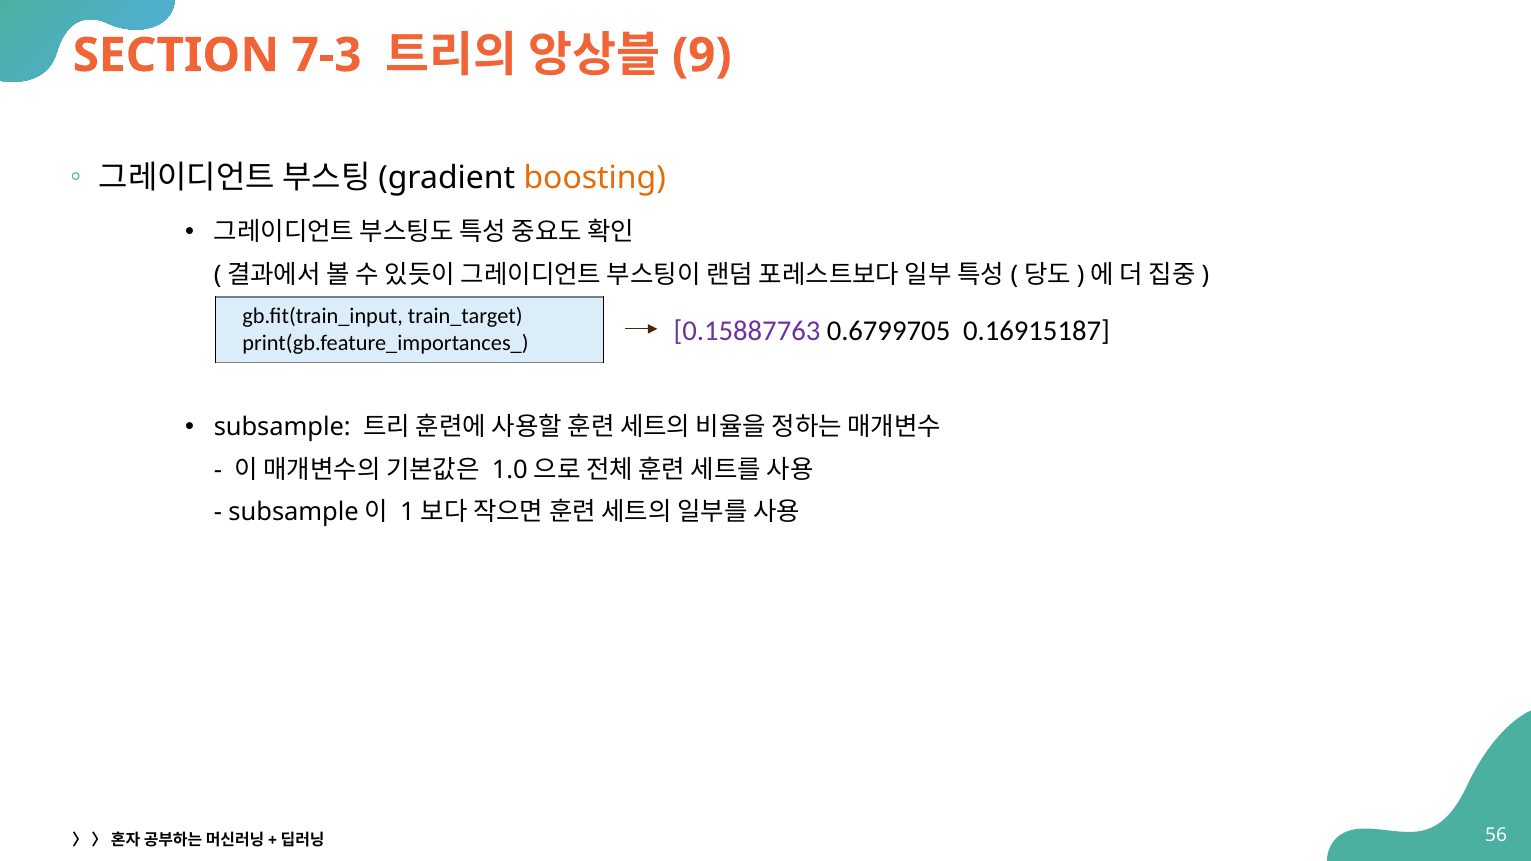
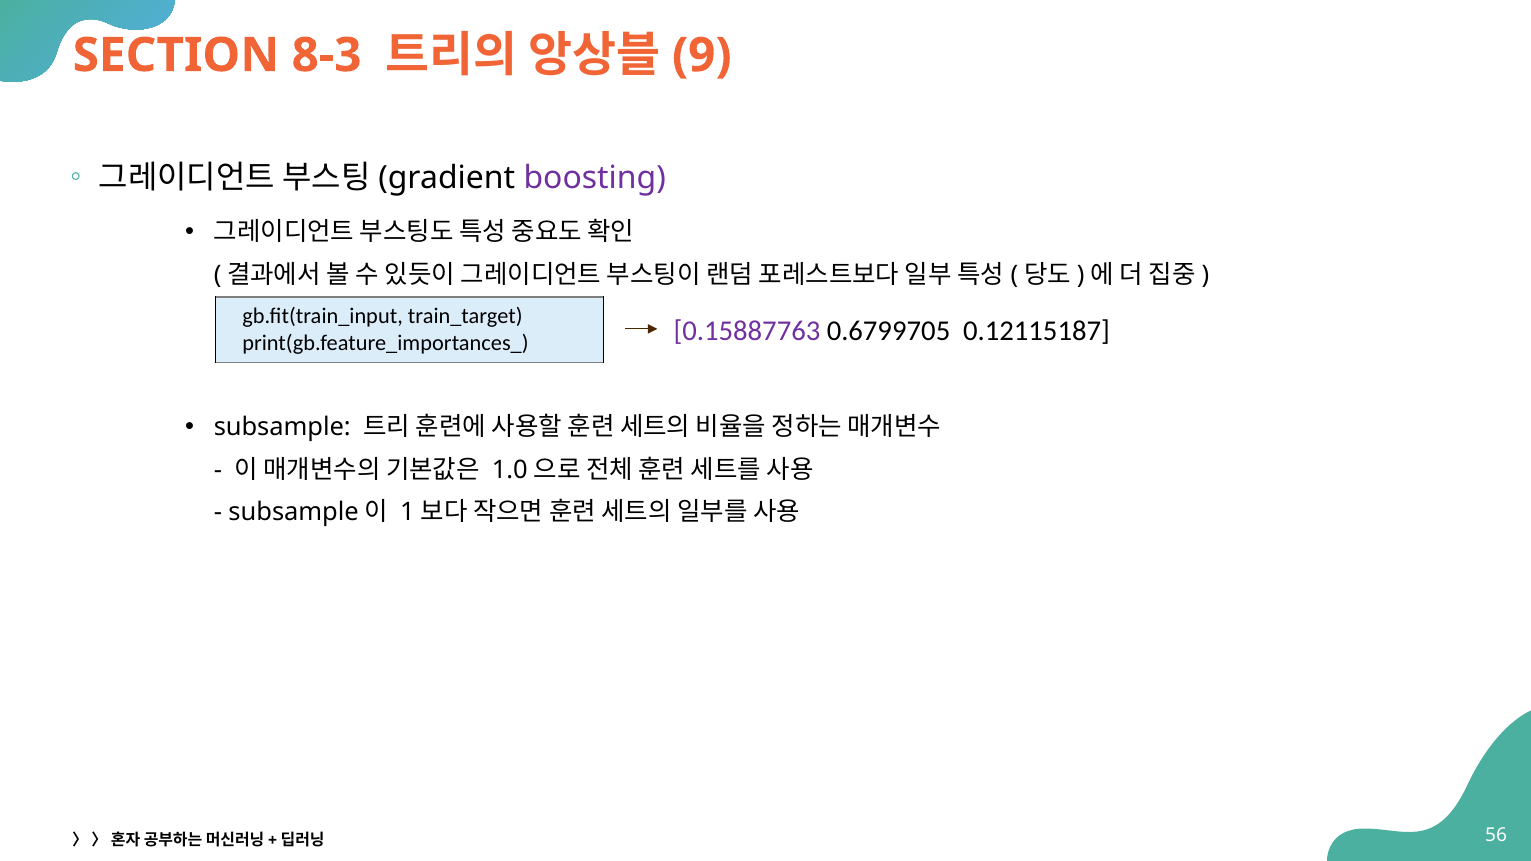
7-3: 7-3 -> 8-3
boosting colour: orange -> purple
0.16915187: 0.16915187 -> 0.12115187
